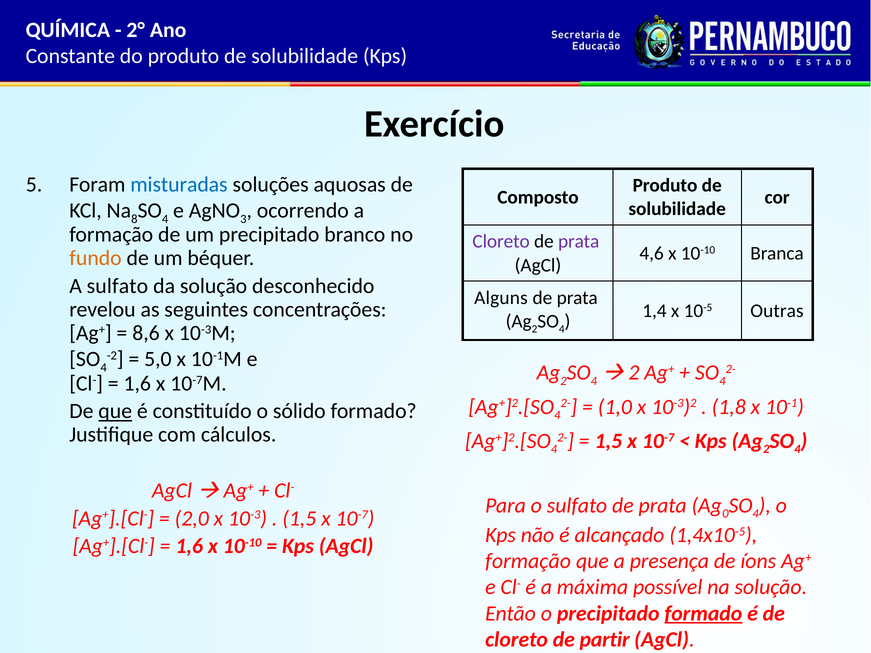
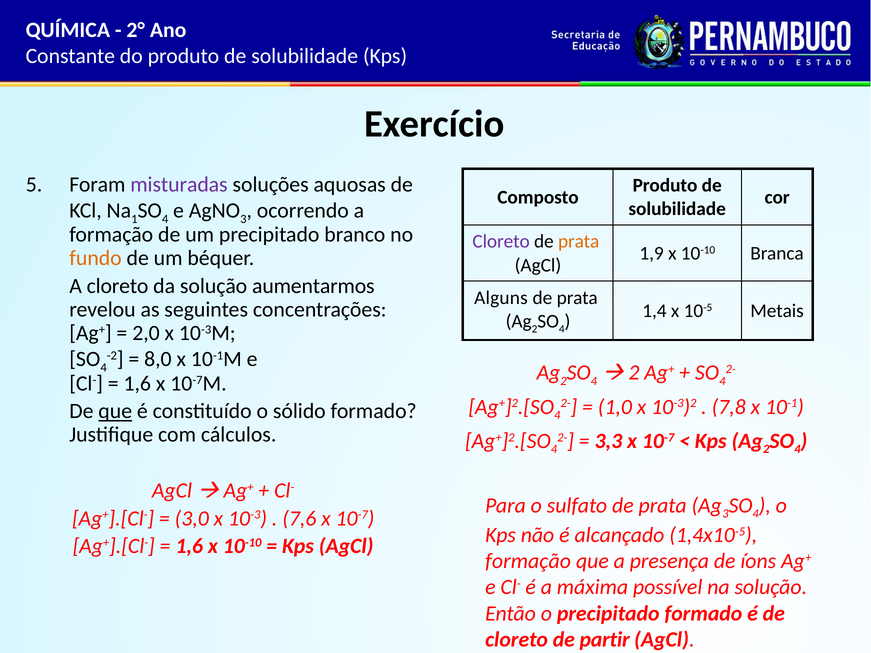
misturadas colour: blue -> purple
8: 8 -> 1
prata at (579, 242) colour: purple -> orange
4,6: 4,6 -> 1,9
A sulfato: sulfato -> cloreto
desconhecido: desconhecido -> aumentarmos
Outras: Outras -> Metais
8,6: 8,6 -> 2,0
5,0: 5,0 -> 8,0
1,8: 1,8 -> 7,8
1,5 at (608, 441): 1,5 -> 3,3
0 at (725, 514): 0 -> 3
2,0: 2,0 -> 3,0
1,5 at (299, 519): 1,5 -> 7,6
formado at (703, 614) underline: present -> none
